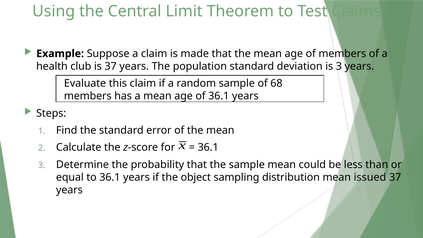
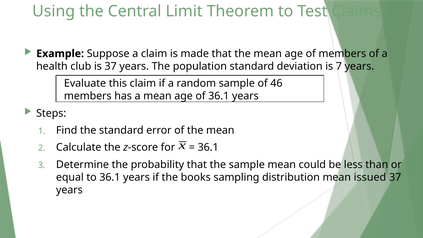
is 3: 3 -> 7
68: 68 -> 46
object: object -> books
